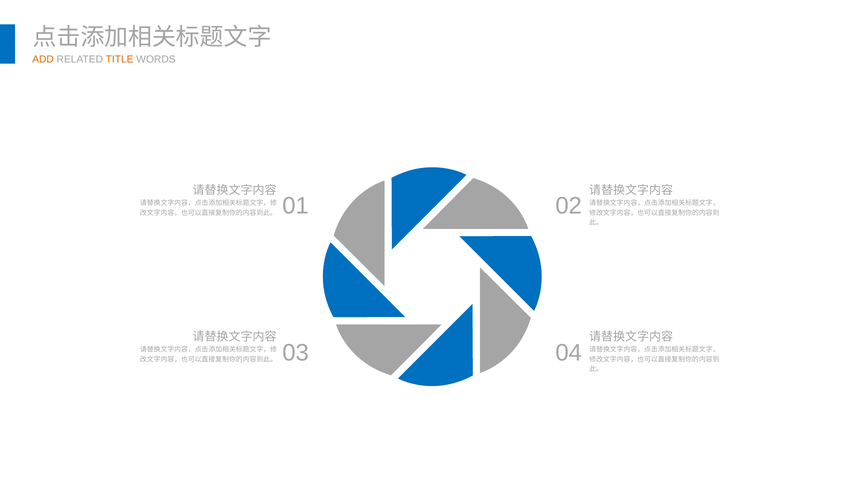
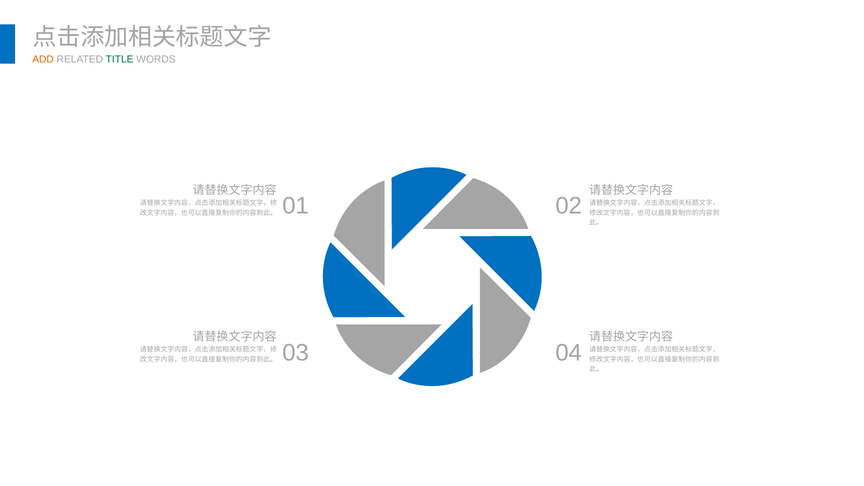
TITLE colour: orange -> green
